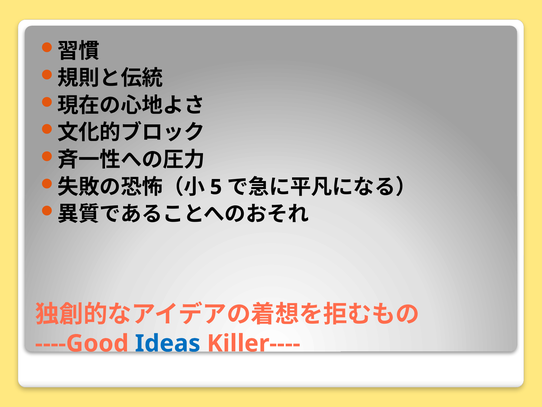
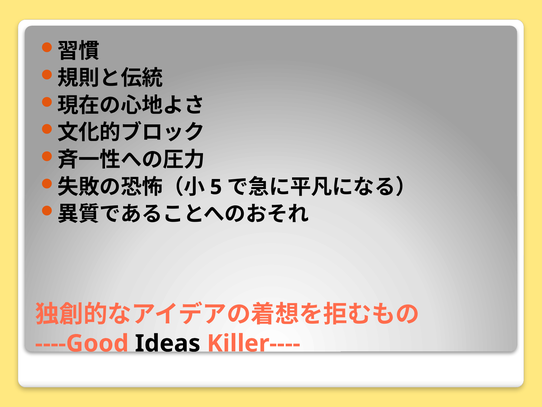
Ideas colour: blue -> black
